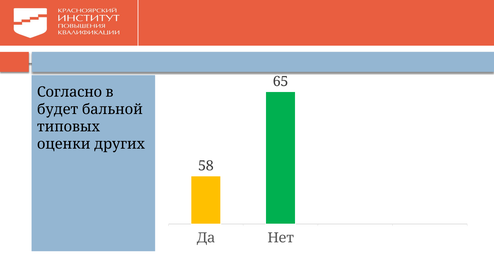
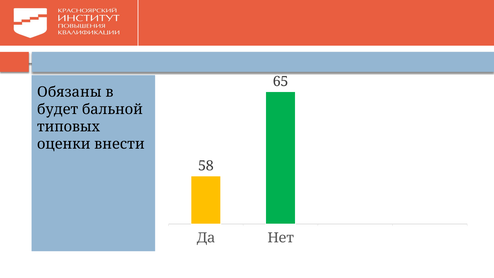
Согласно: Согласно -> Обязаны
других: других -> внести
